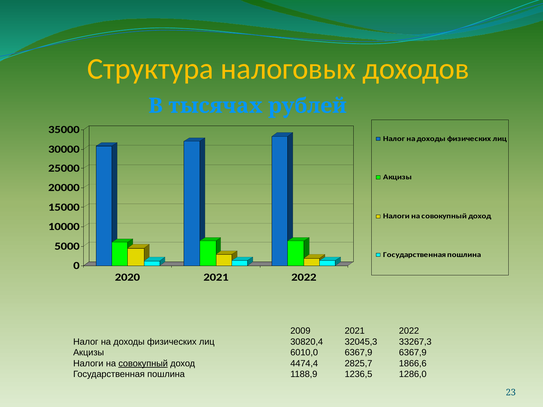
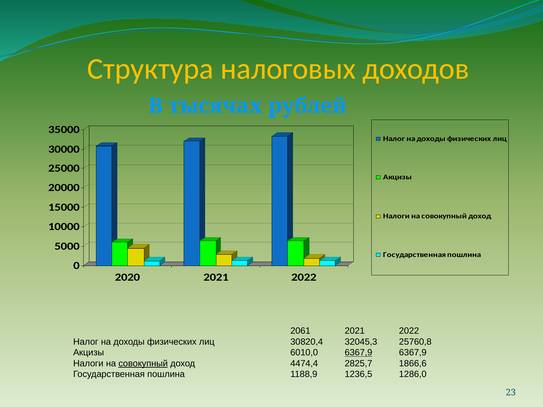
2009: 2009 -> 2061
33267,3: 33267,3 -> 25760,8
6367,9 at (359, 353) underline: none -> present
